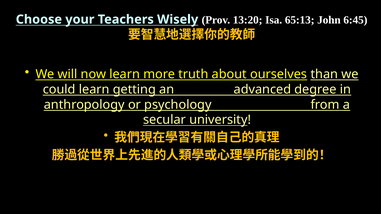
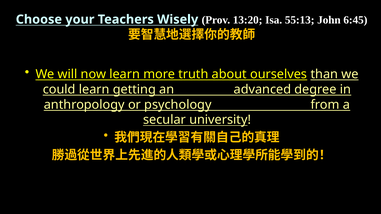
65:13: 65:13 -> 55:13
